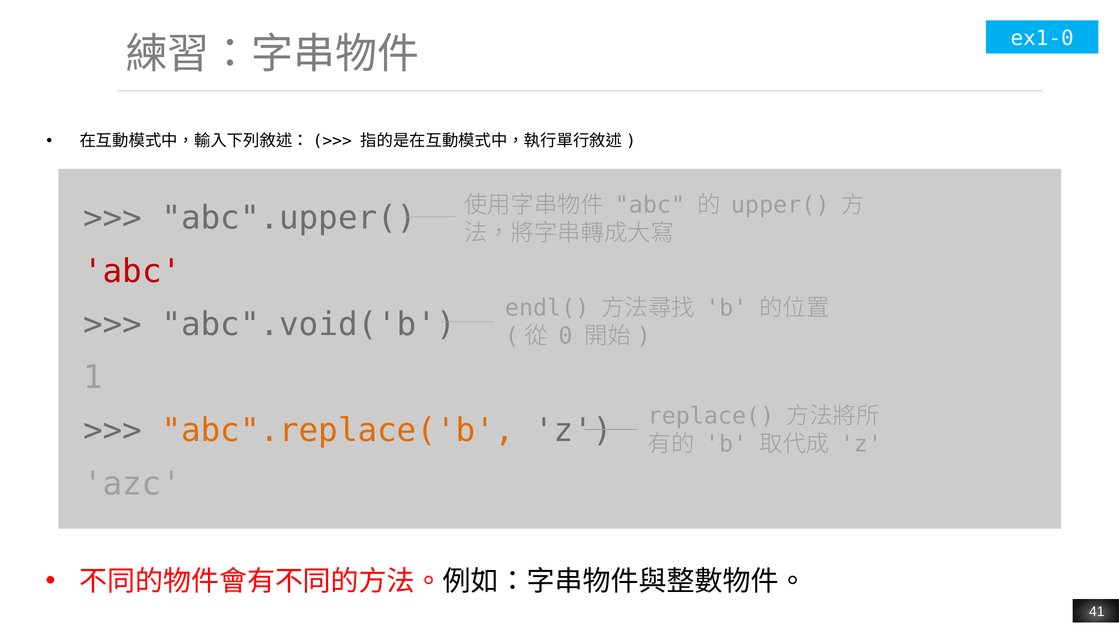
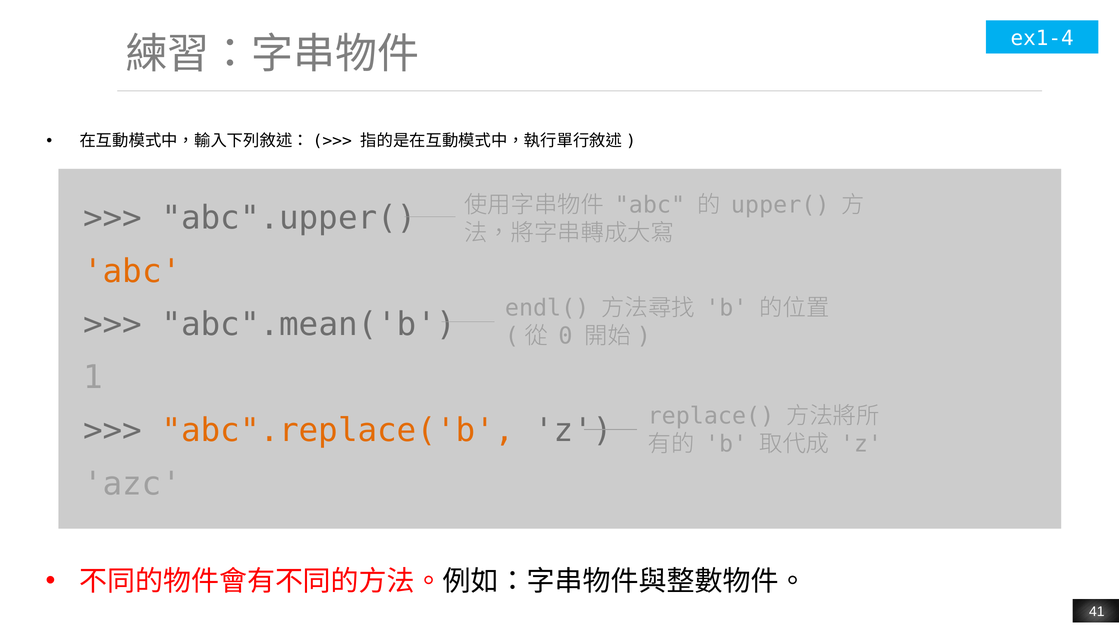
ex1-0: ex1-0 -> ex1-4
abc at (132, 271) colour: red -> orange
abc".void('b: abc".void('b -> abc".mean('b
